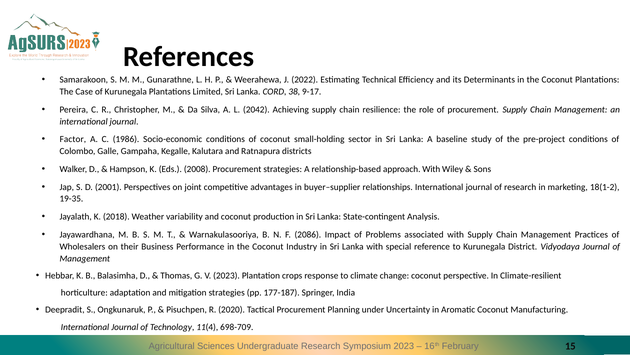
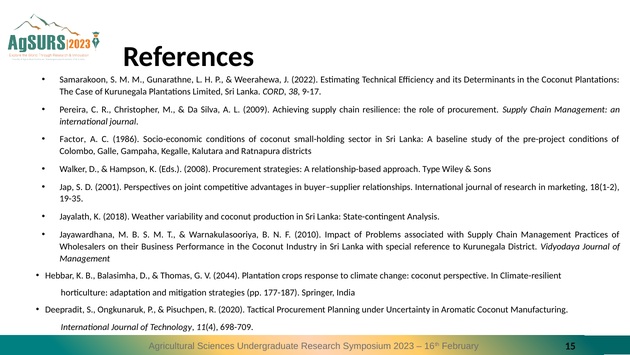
2042: 2042 -> 2009
approach With: With -> Type
2086: 2086 -> 2010
V 2023: 2023 -> 2044
